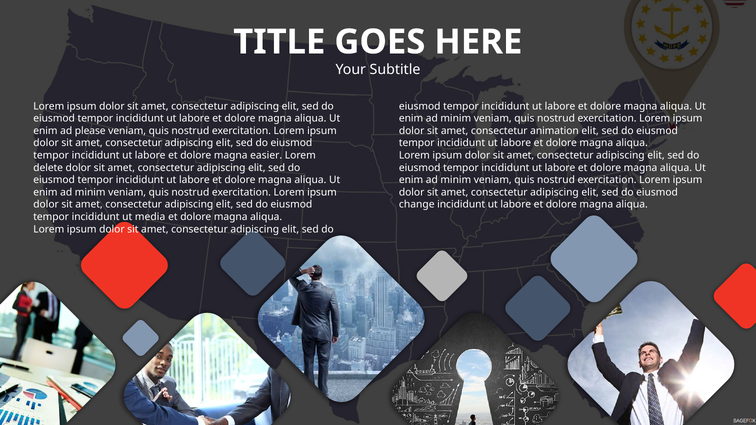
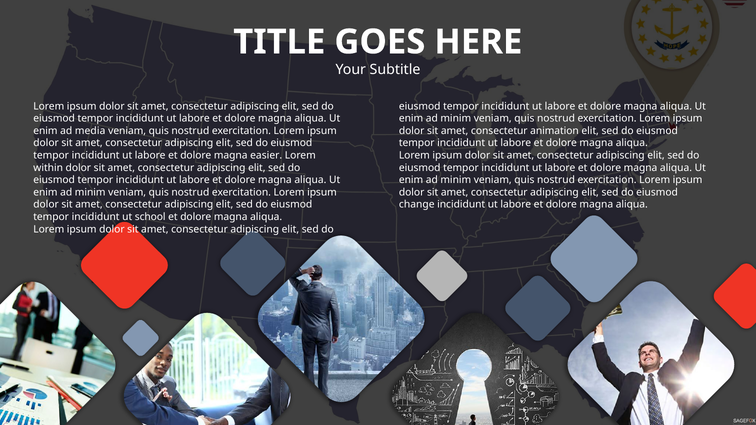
please: please -> media
delete: delete -> within
media: media -> school
